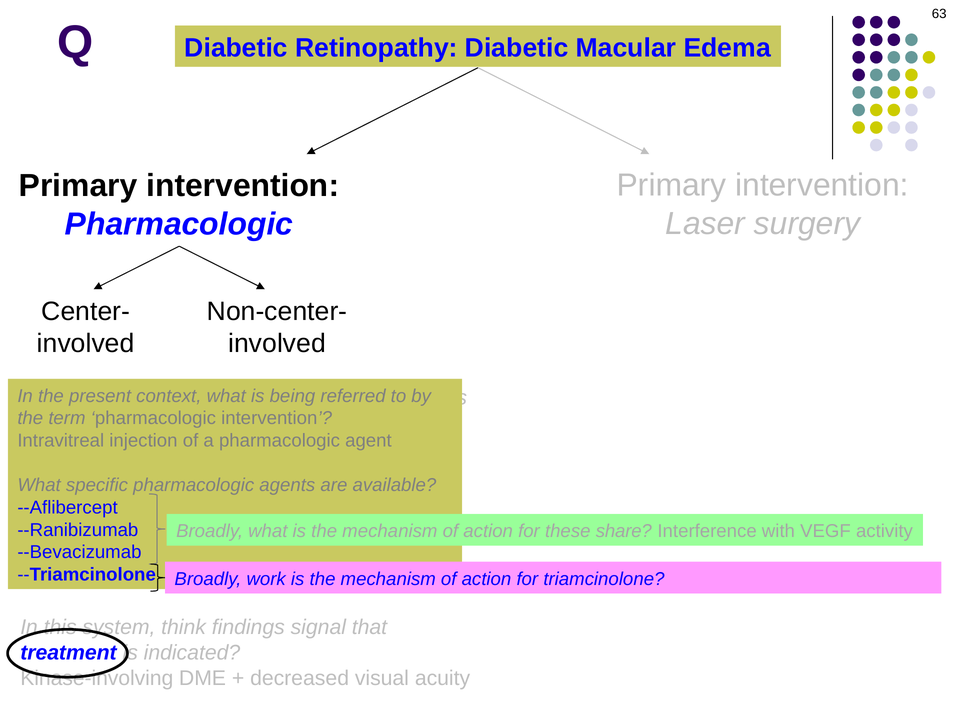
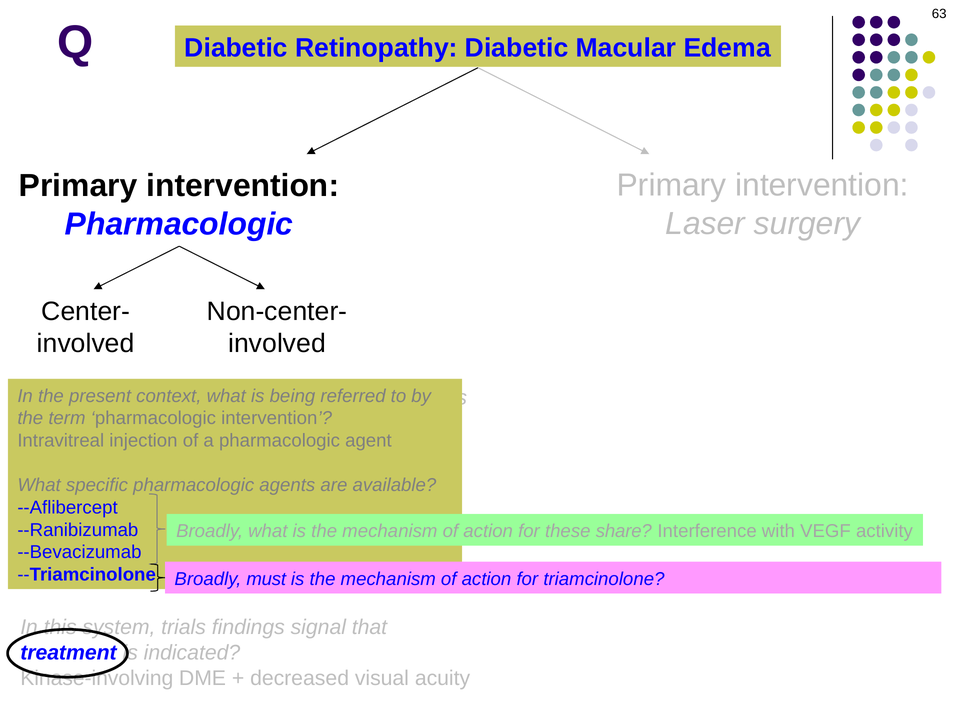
work: work -> must
think: think -> trials
